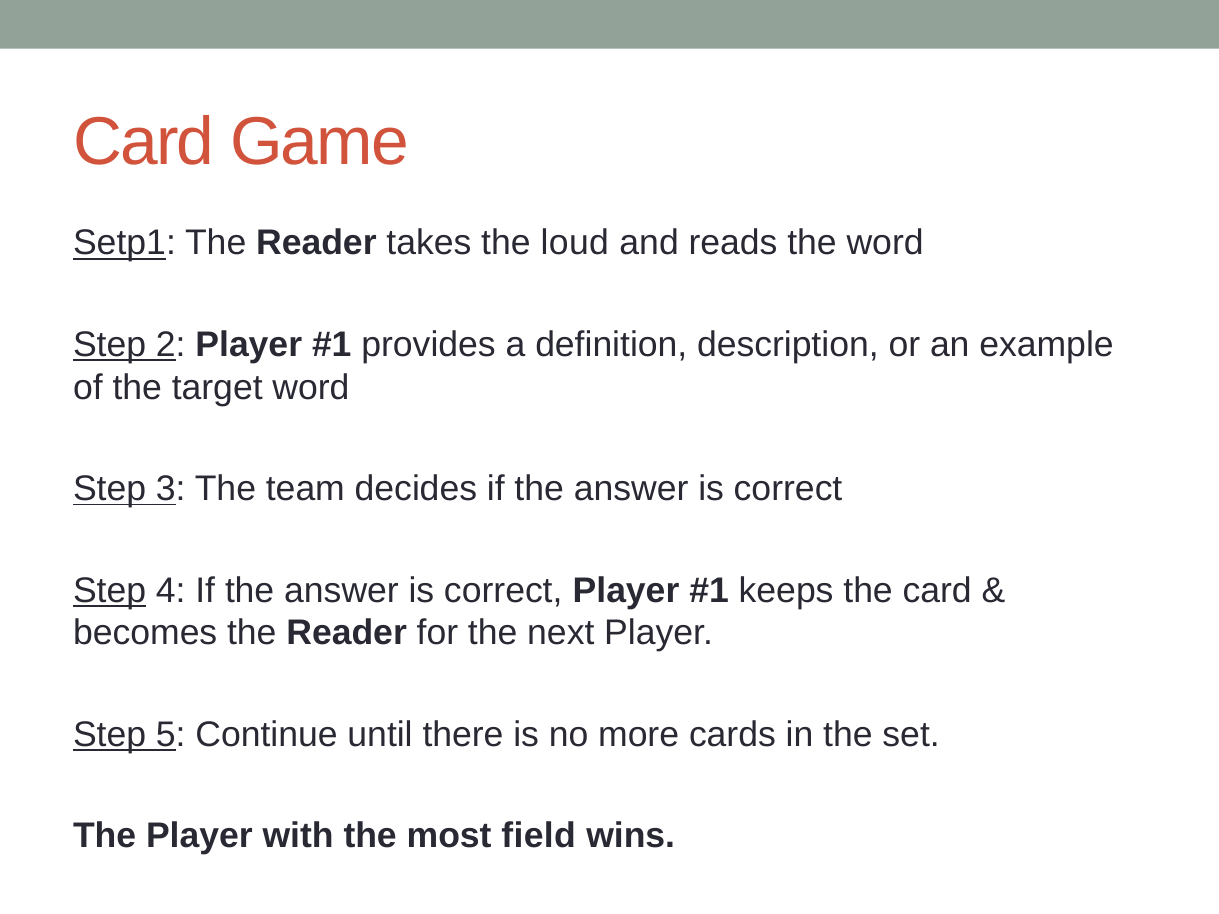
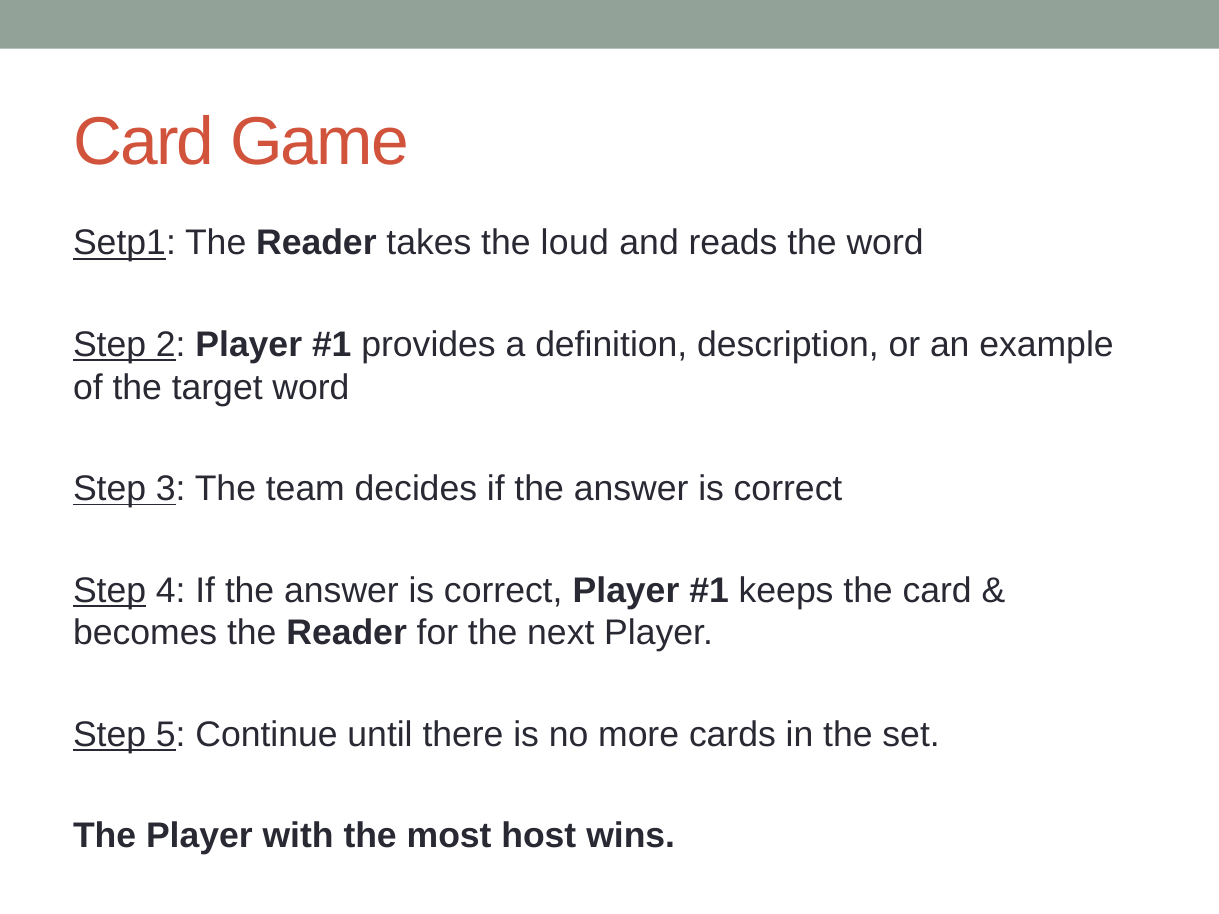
field: field -> host
